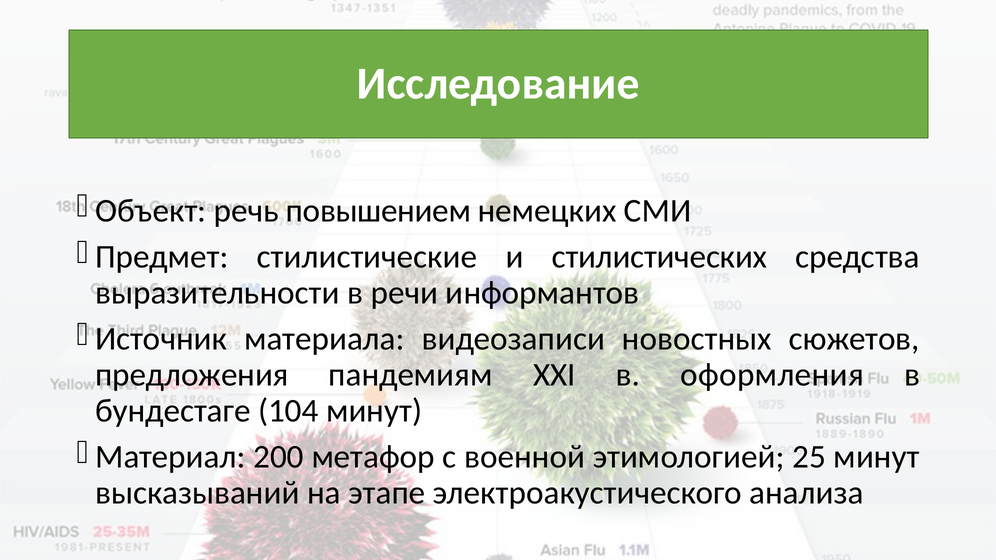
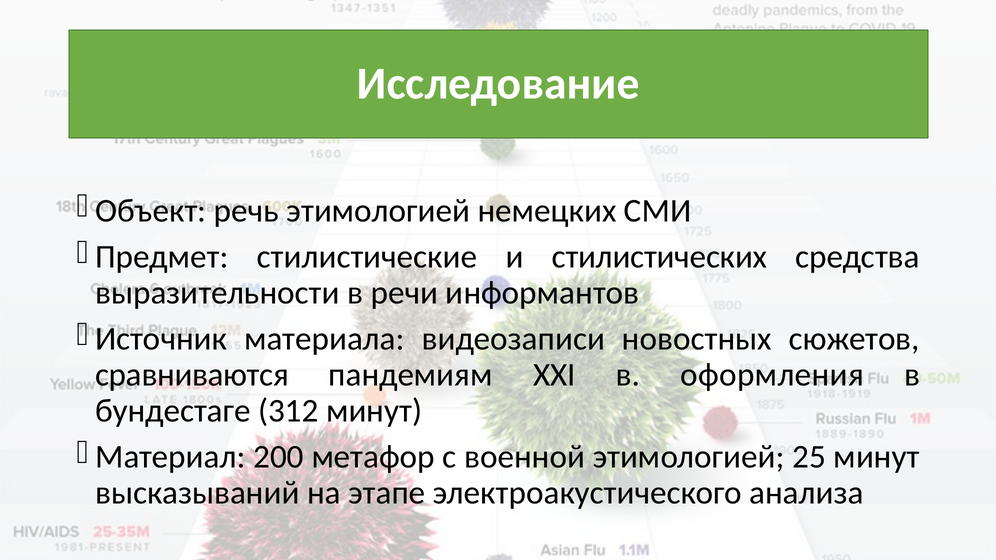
речь повышением: повышением -> этимологией
предложения: предложения -> сравниваются
104: 104 -> 312
